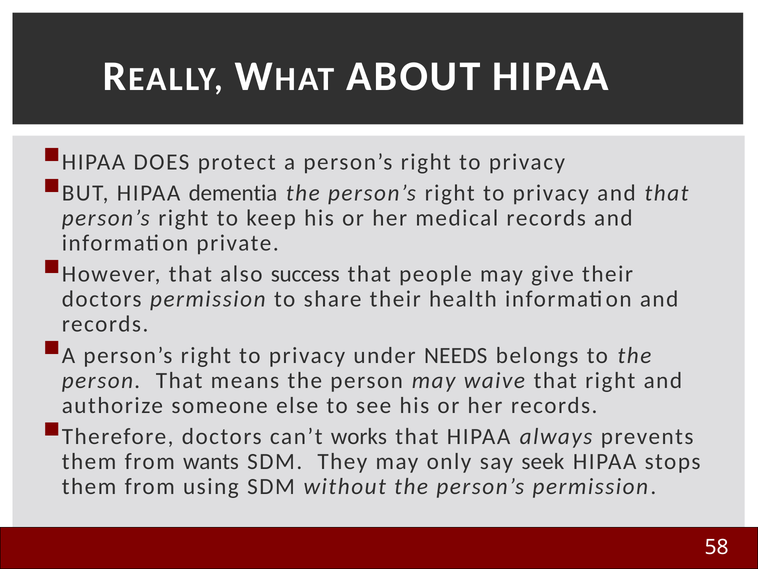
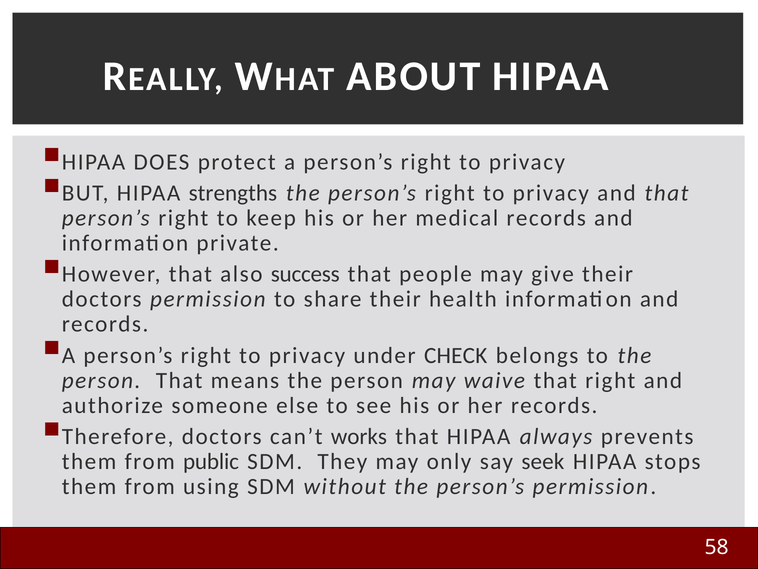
dementia: dementia -> strengths
NEEDS: NEEDS -> CHECK
wants: wants -> public
